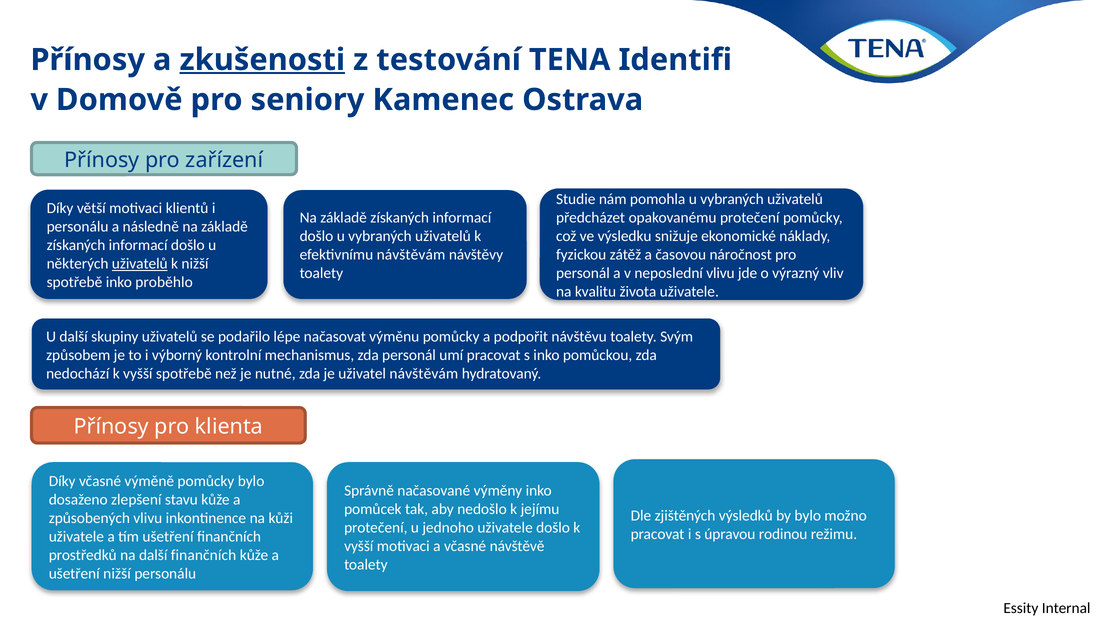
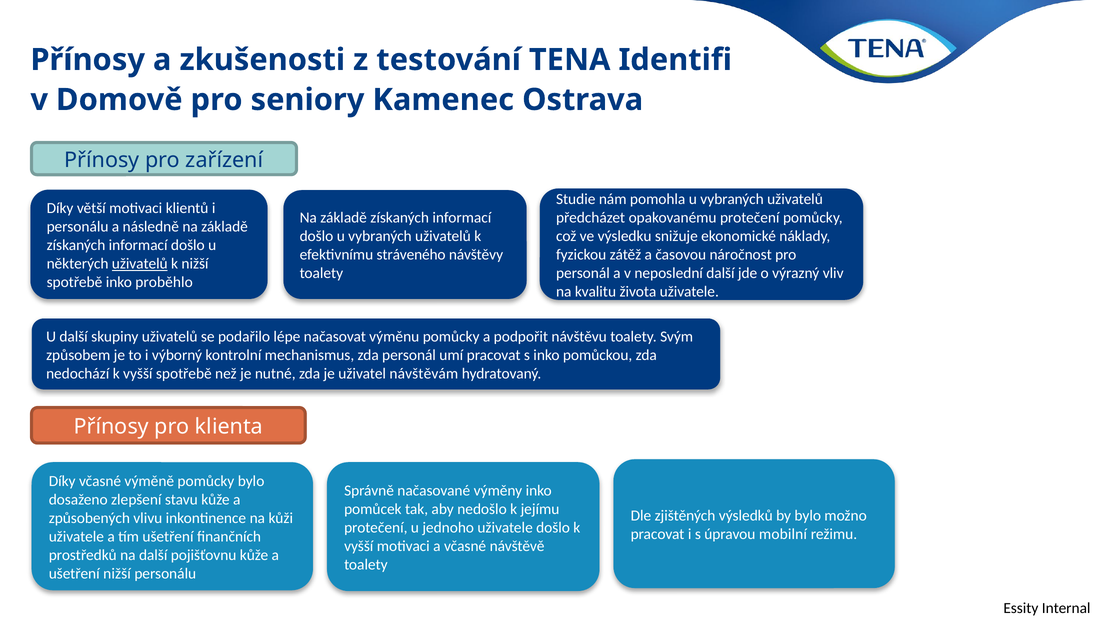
zkušenosti underline: present -> none
efektivnímu návštěvám: návštěvám -> stráveného
neposlední vlivu: vlivu -> další
rodinou: rodinou -> mobilní
další finančních: finančních -> pojišťovnu
